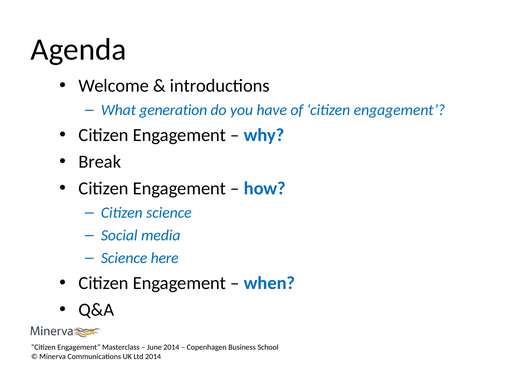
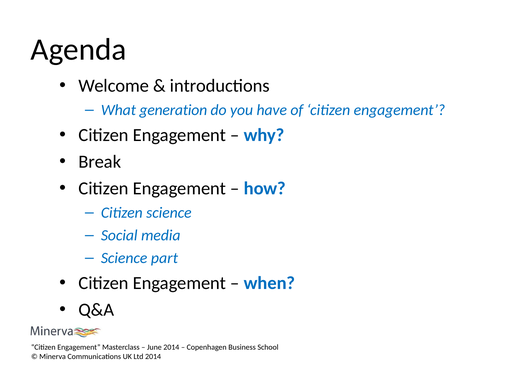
here: here -> part
